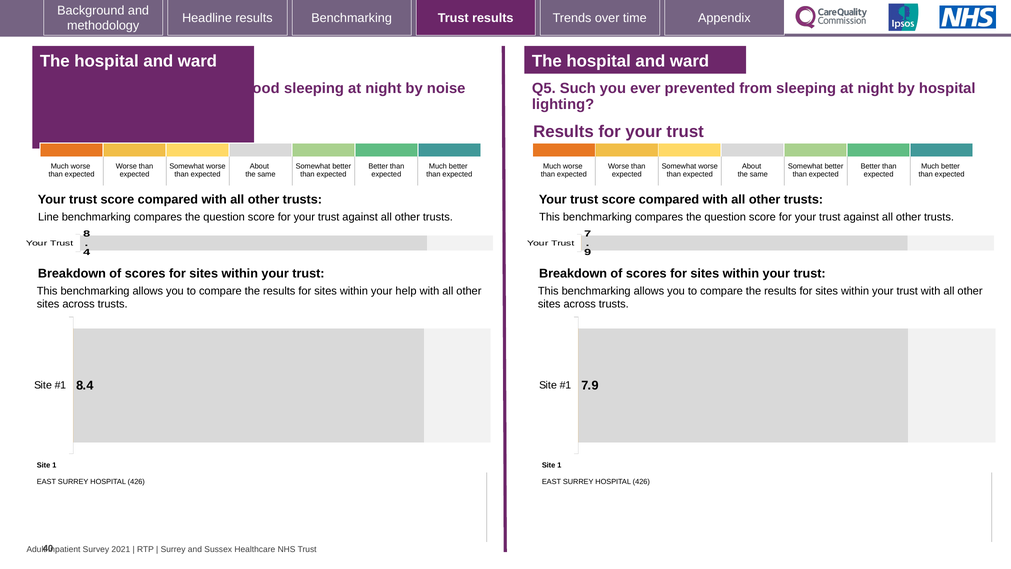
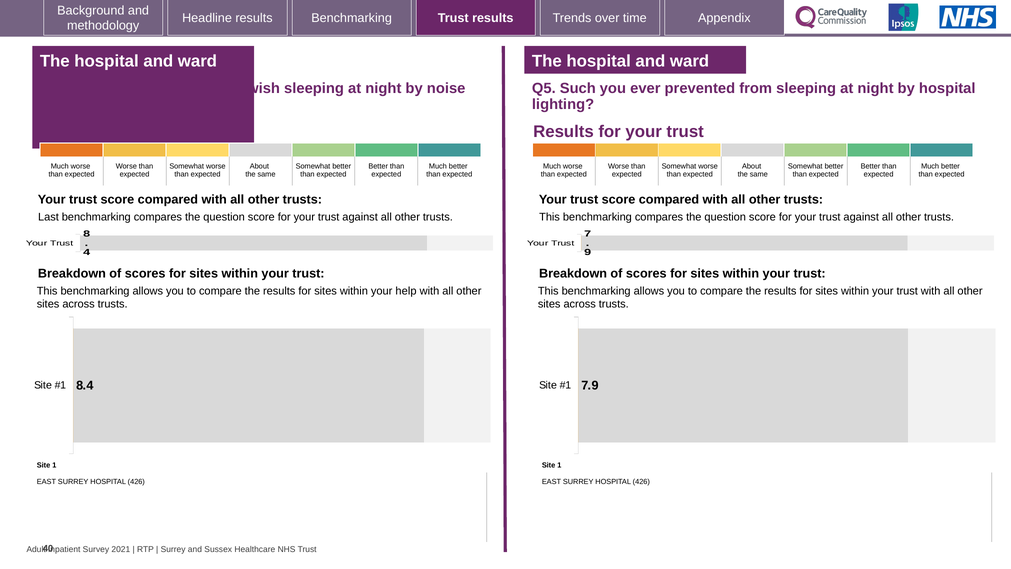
food: food -> wish
Line: Line -> Last
